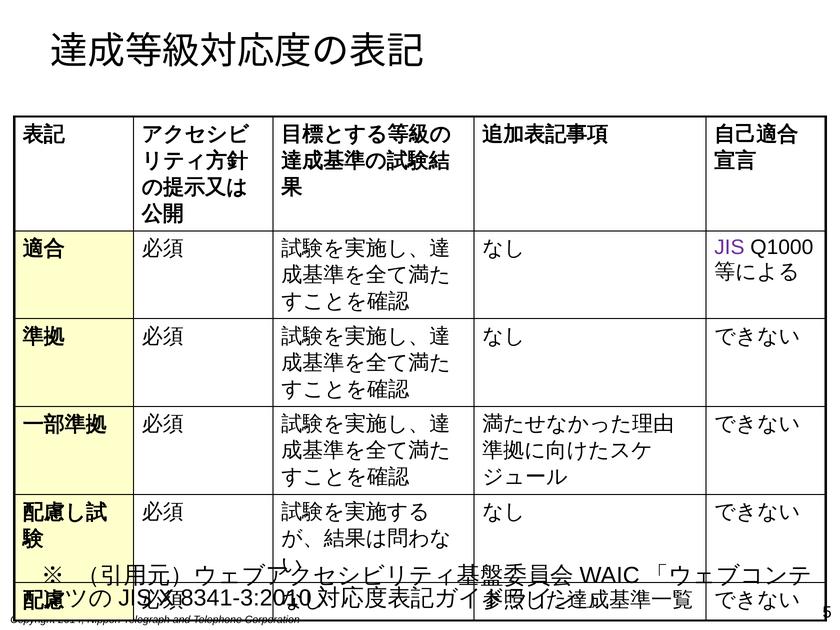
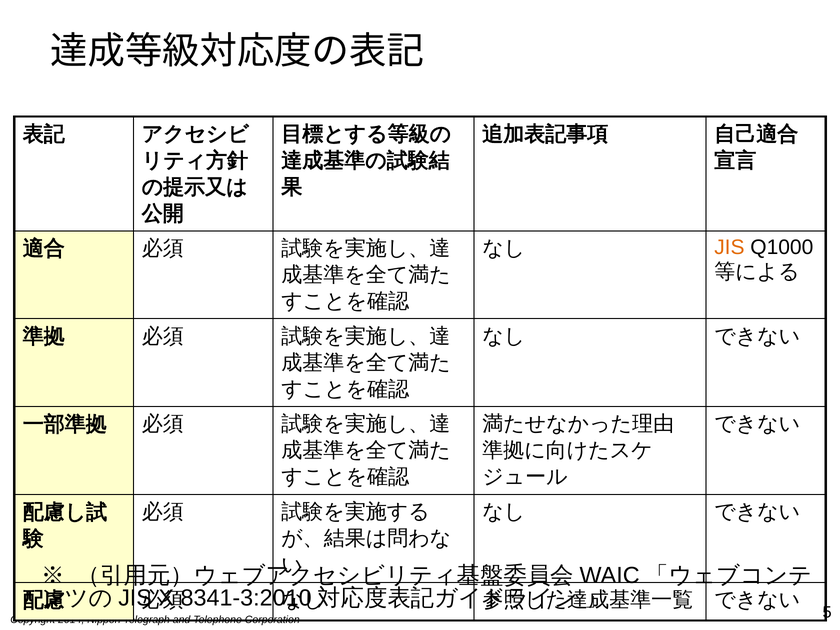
JIS colour: purple -> orange
